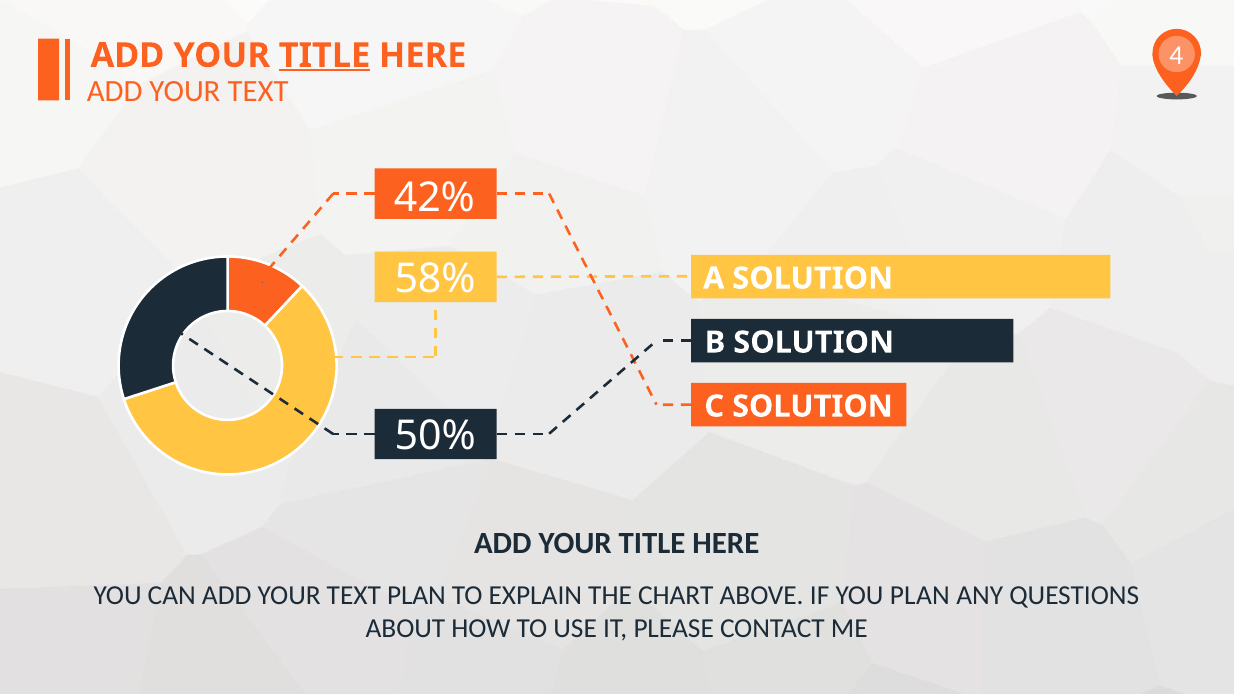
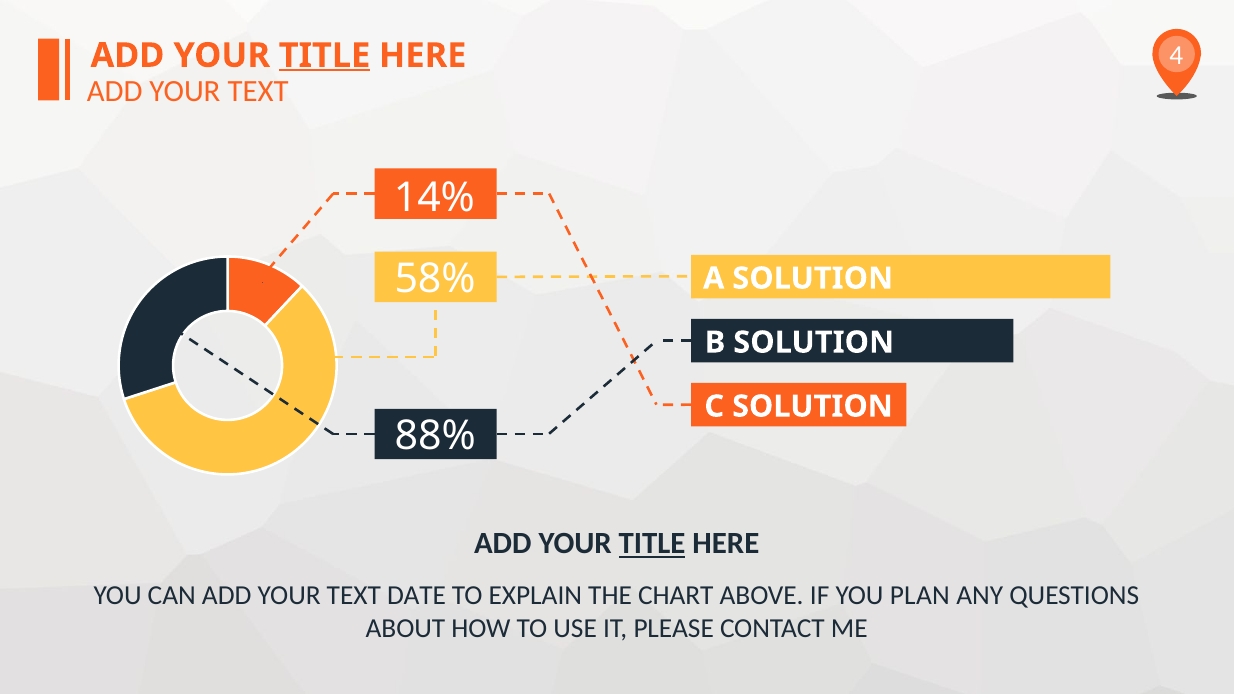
42%: 42% -> 14%
50%: 50% -> 88%
TITLE at (652, 544) underline: none -> present
TEXT PLAN: PLAN -> DATE
